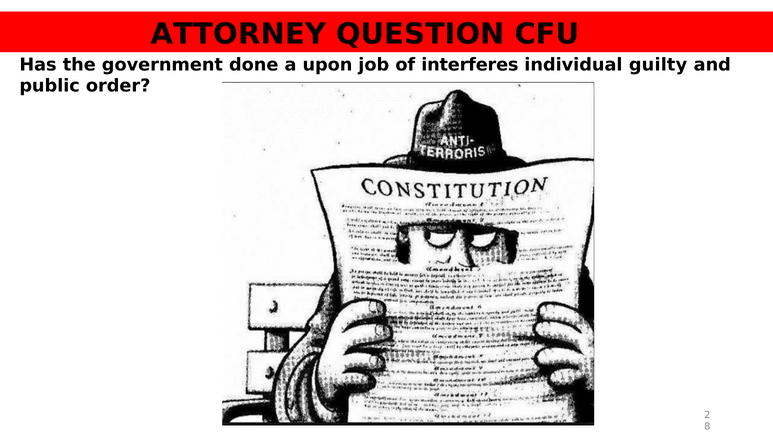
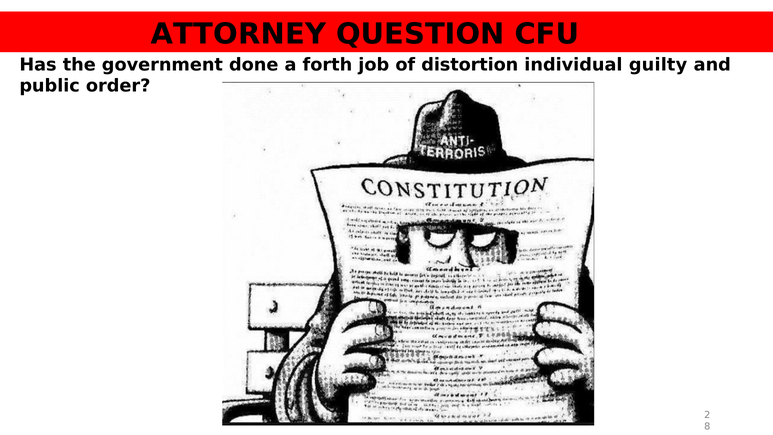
upon: upon -> forth
interferes: interferes -> distortion
